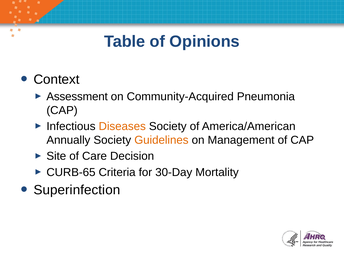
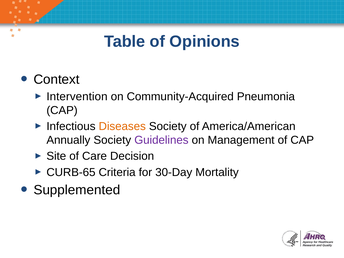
Assessment: Assessment -> Intervention
Guidelines colour: orange -> purple
Superinfection: Superinfection -> Supplemented
